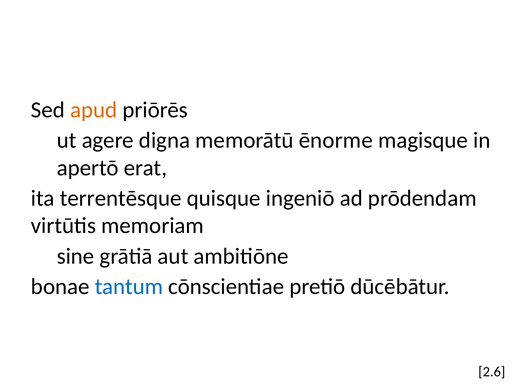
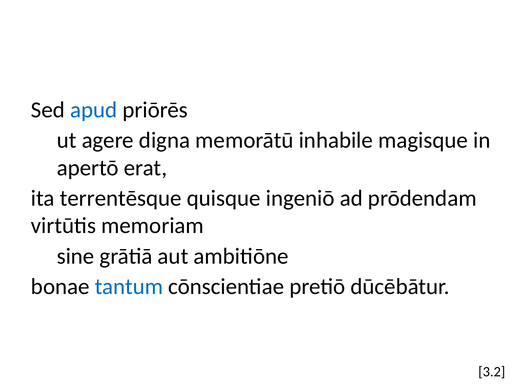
apud colour: orange -> blue
ēnorme: ēnorme -> inhabile
2.6: 2.6 -> 3.2
